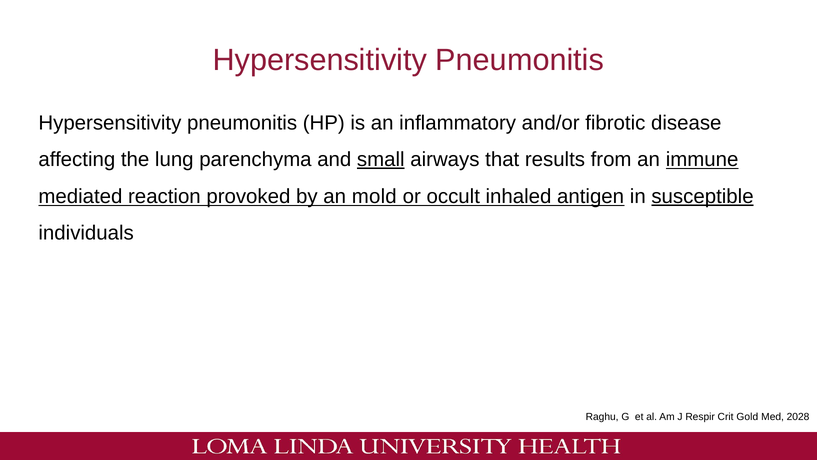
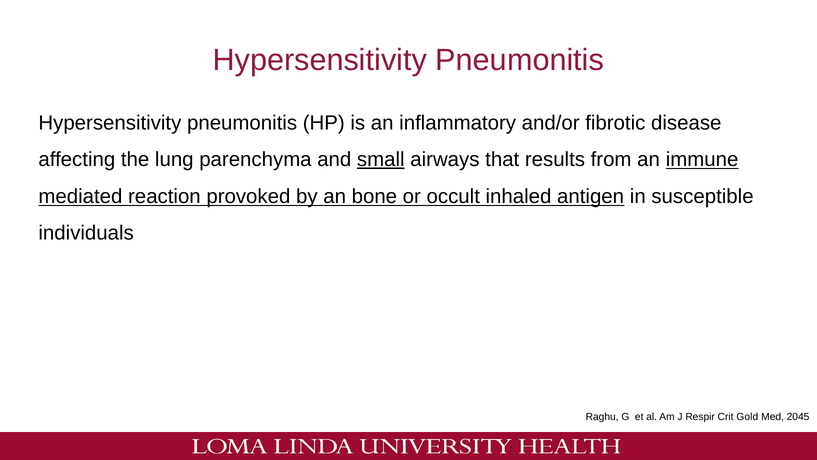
mold: mold -> bone
susceptible underline: present -> none
2028: 2028 -> 2045
